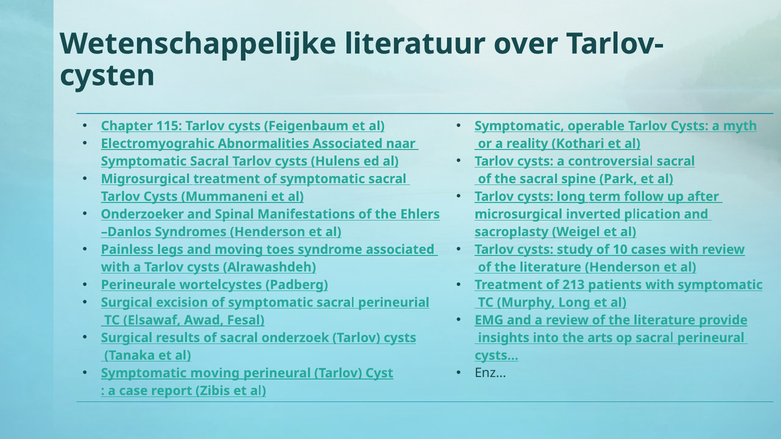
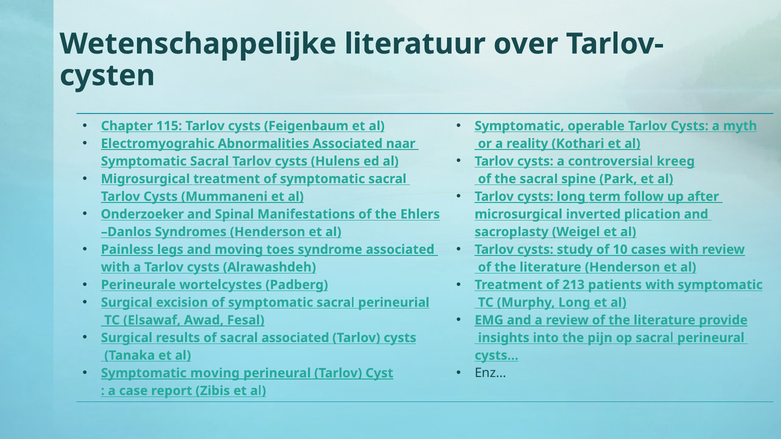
controversial sacral: sacral -> kreeg
sacral onderzoek: onderzoek -> associated
arts: arts -> pijn
